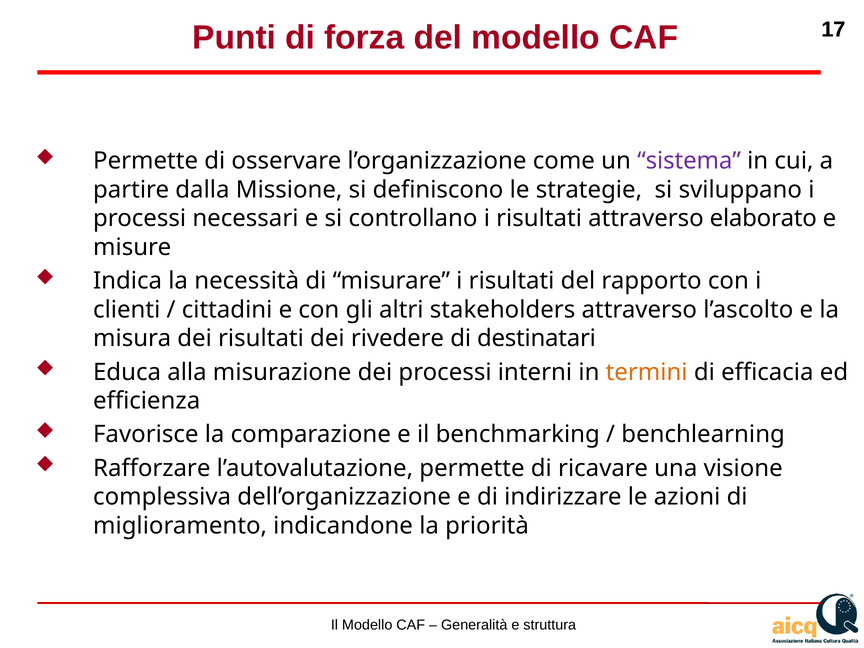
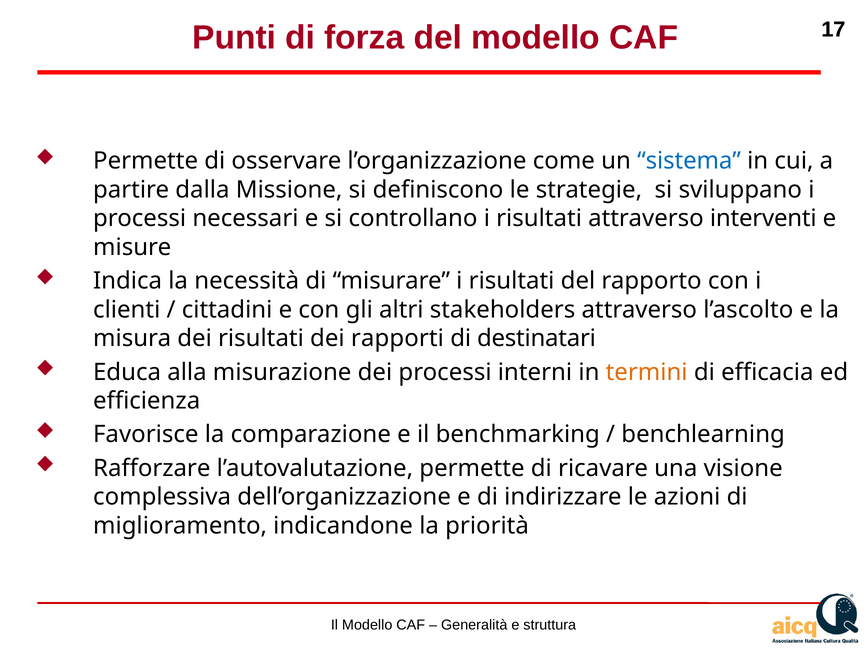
sistema colour: purple -> blue
elaborato: elaborato -> interventi
rivedere: rivedere -> rapporti
